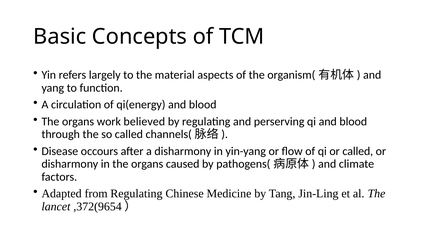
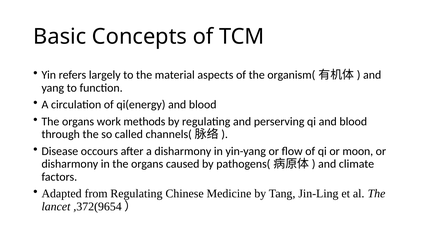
believed: believed -> methods
or called: called -> moon
